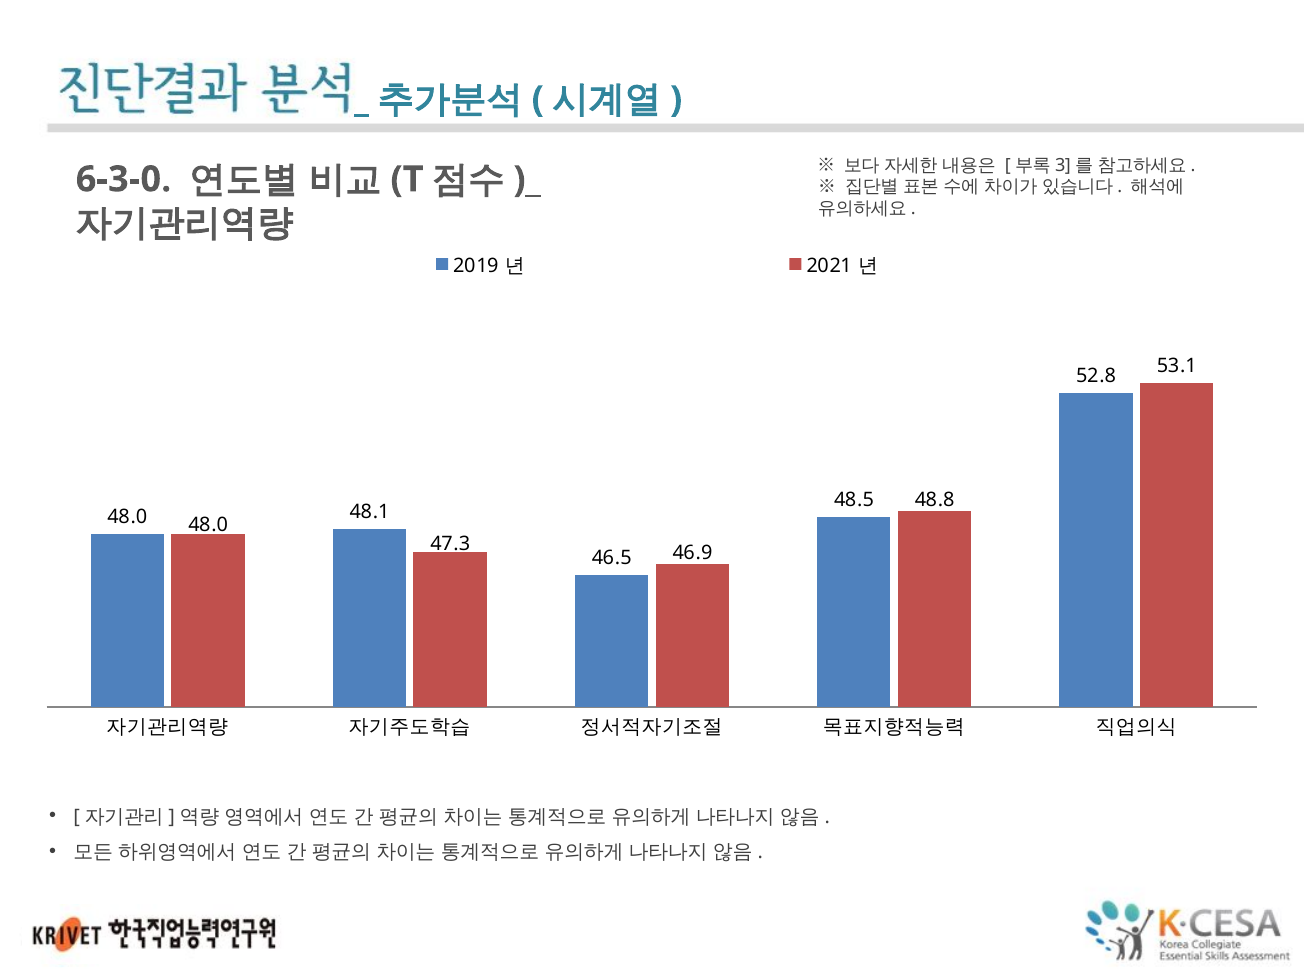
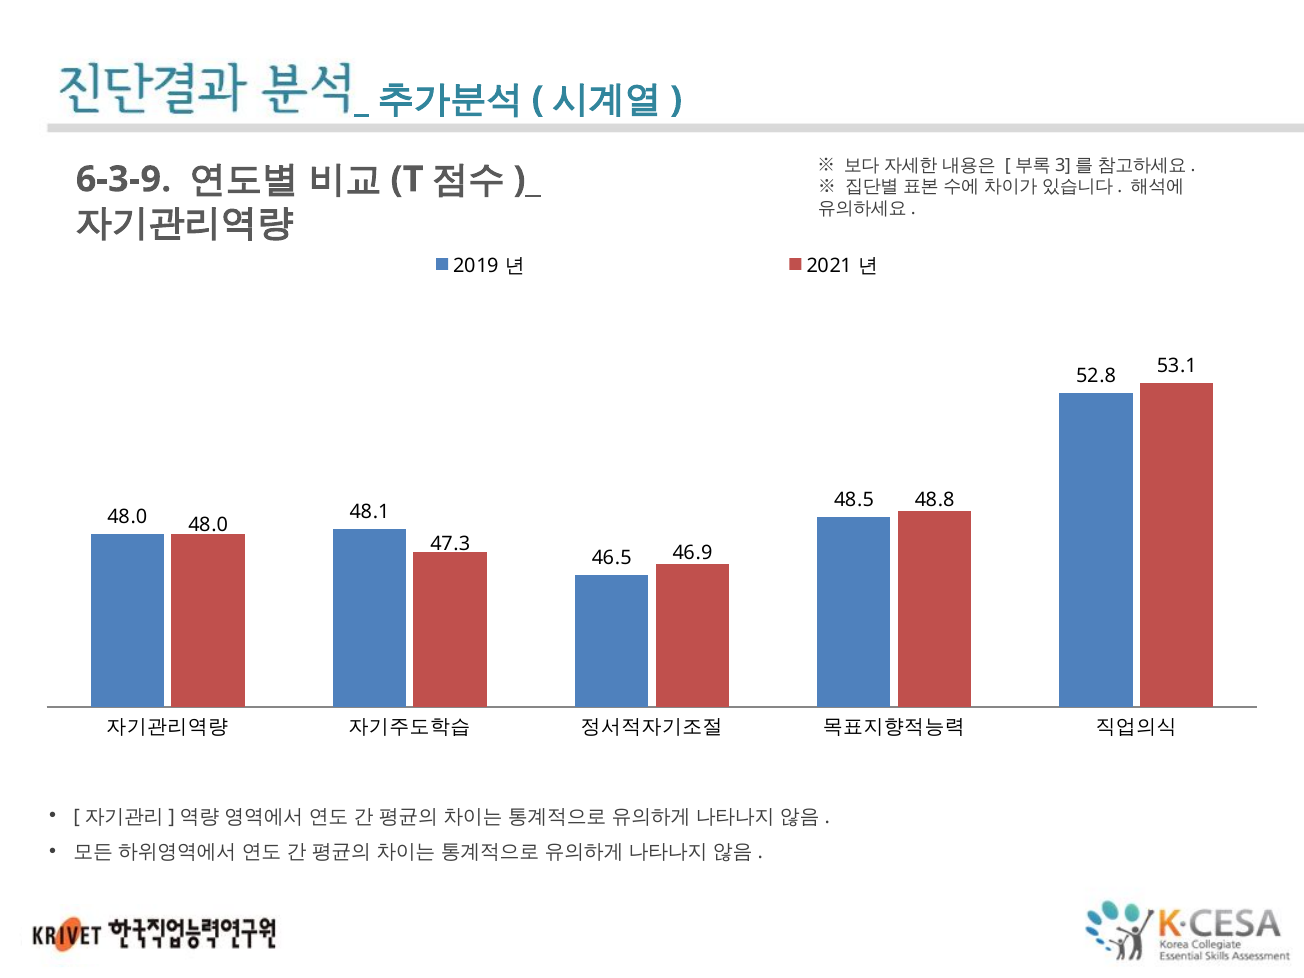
6-3-0: 6-3-0 -> 6-3-9
